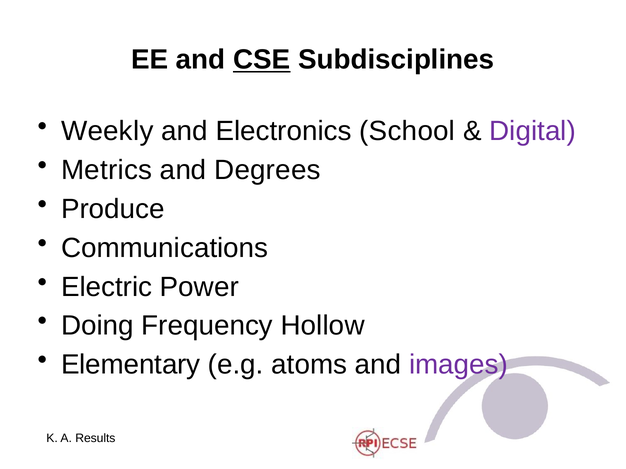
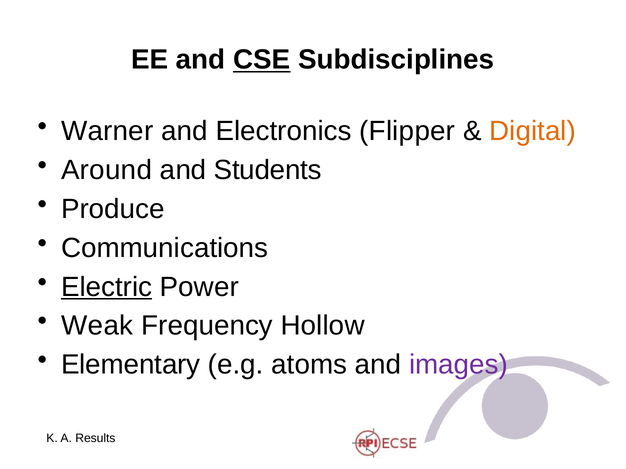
Weekly: Weekly -> Warner
School: School -> Flipper
Digital colour: purple -> orange
Metrics: Metrics -> Around
Degrees: Degrees -> Students
Electric underline: none -> present
Doing: Doing -> Weak
